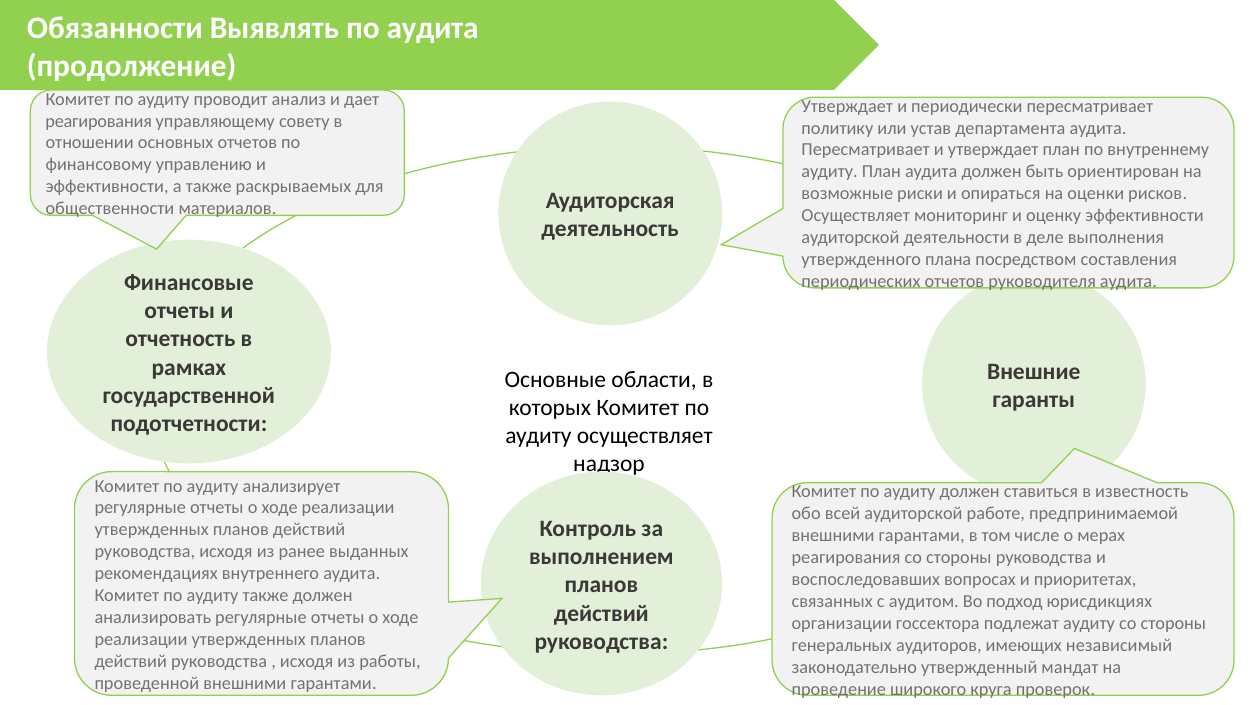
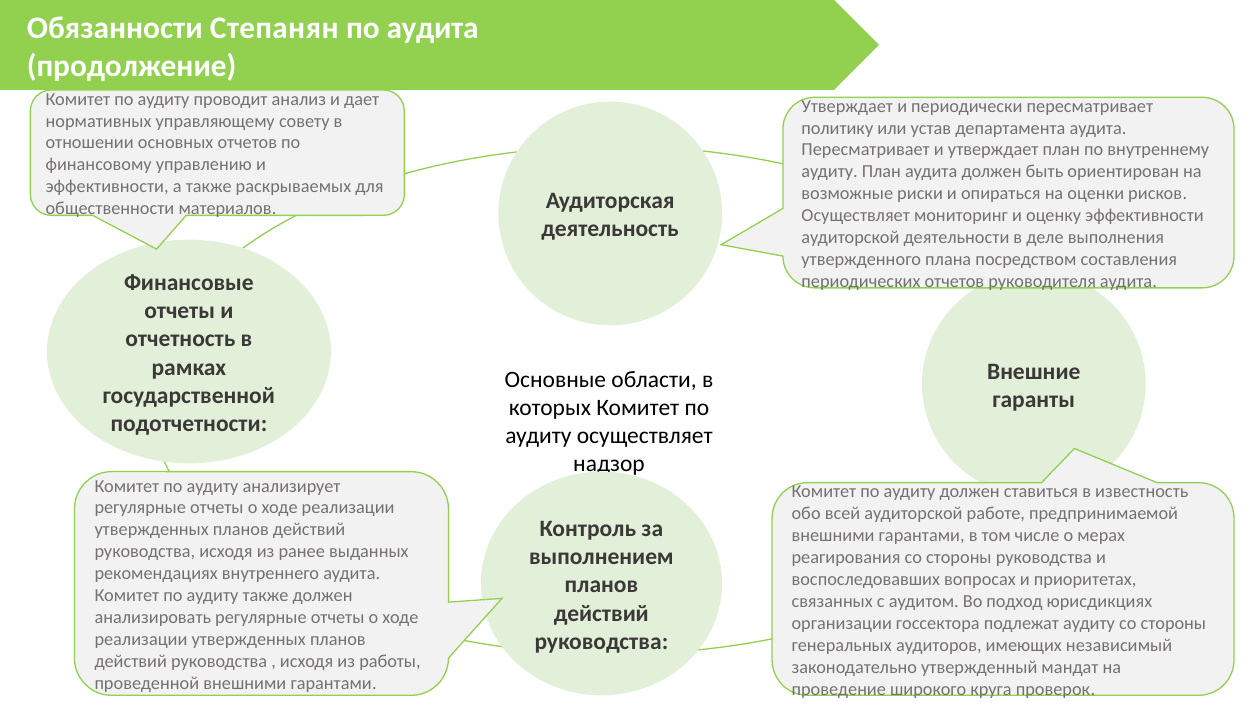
Выявлять: Выявлять -> Степанян
реагирования at (99, 121): реагирования -> нормативных
